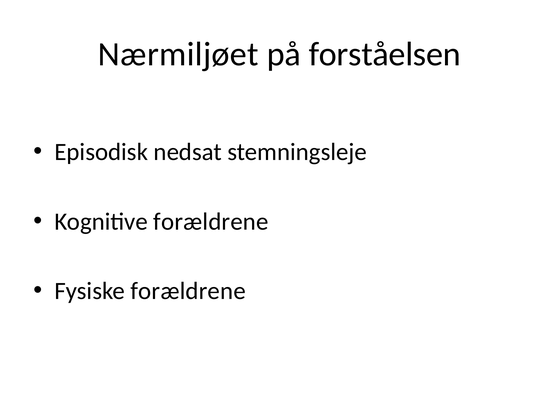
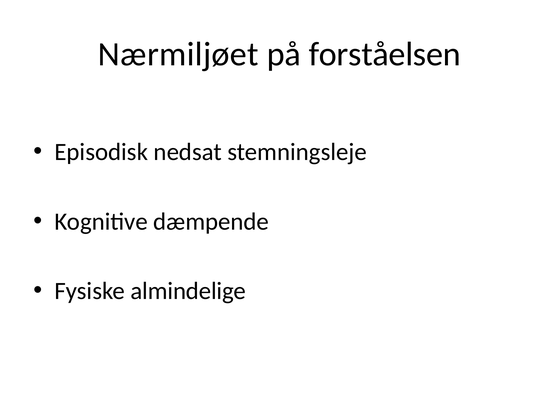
Kognitive forældrene: forældrene -> dæmpende
Fysiske forældrene: forældrene -> almindelige
